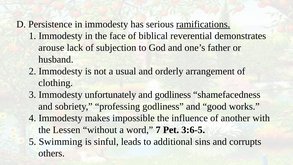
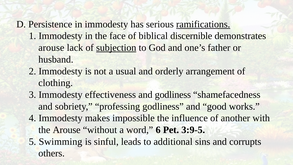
reverential: reverential -> discernible
subjection underline: none -> present
unfortunately: unfortunately -> effectiveness
the Lessen: Lessen -> Arouse
7: 7 -> 6
3:6-5: 3:6-5 -> 3:9-5
